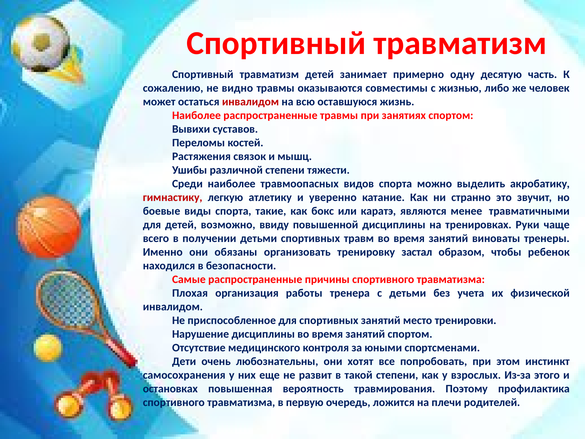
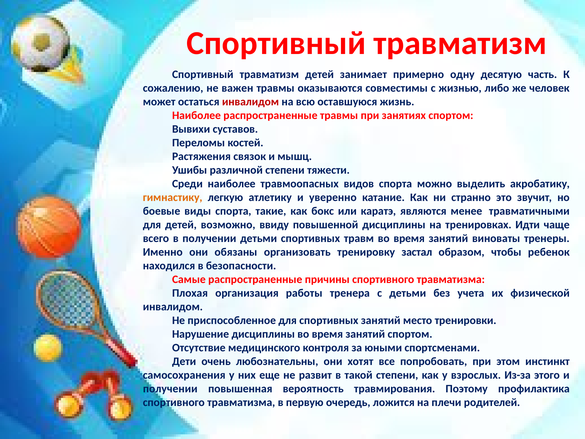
видно: видно -> важен
гимнастику colour: red -> orange
Руки: Руки -> Идти
остановках at (170, 389): остановках -> получении
